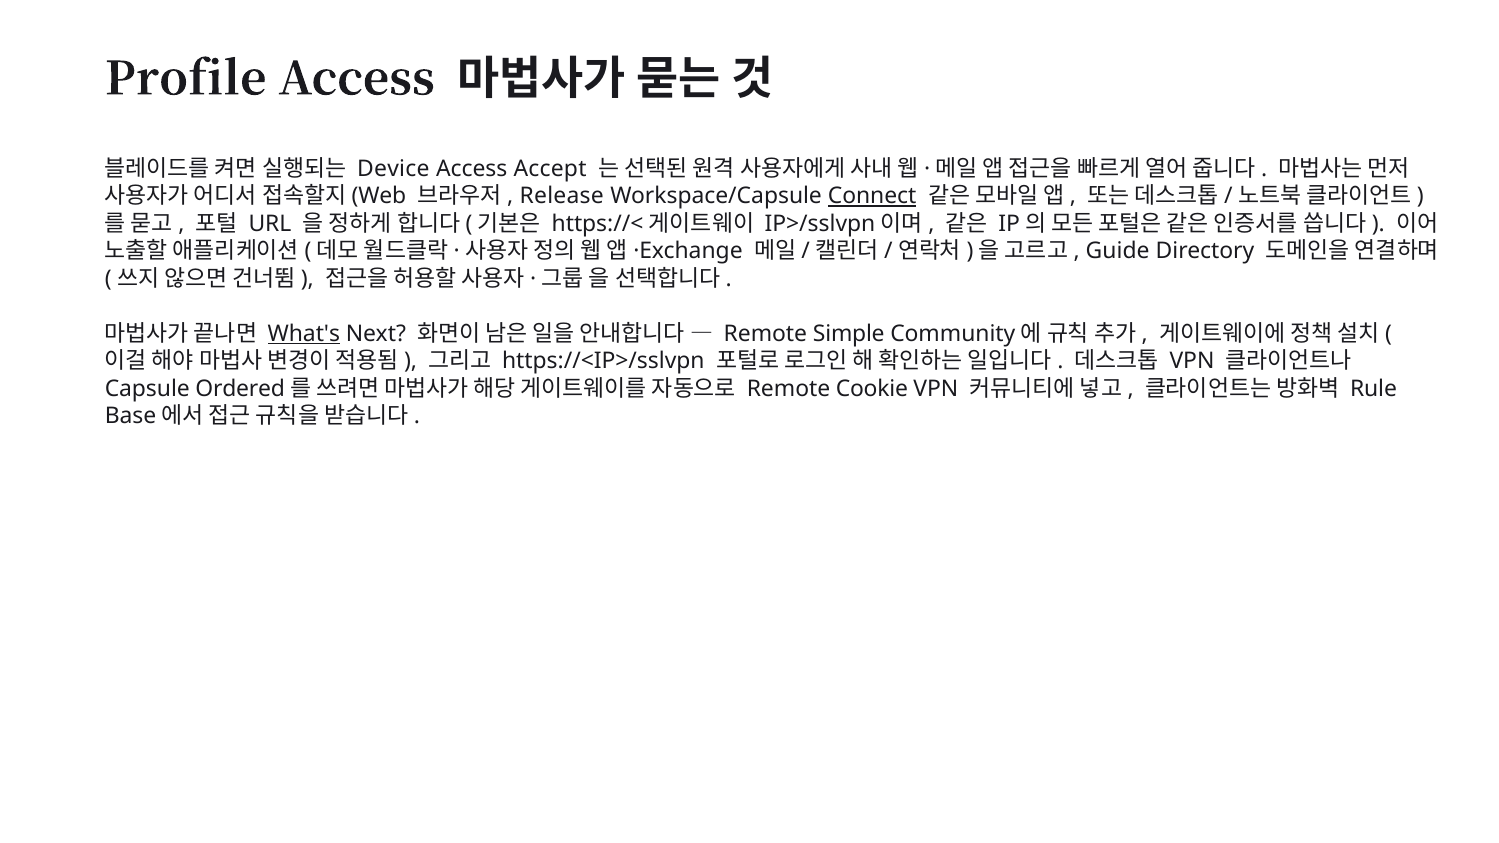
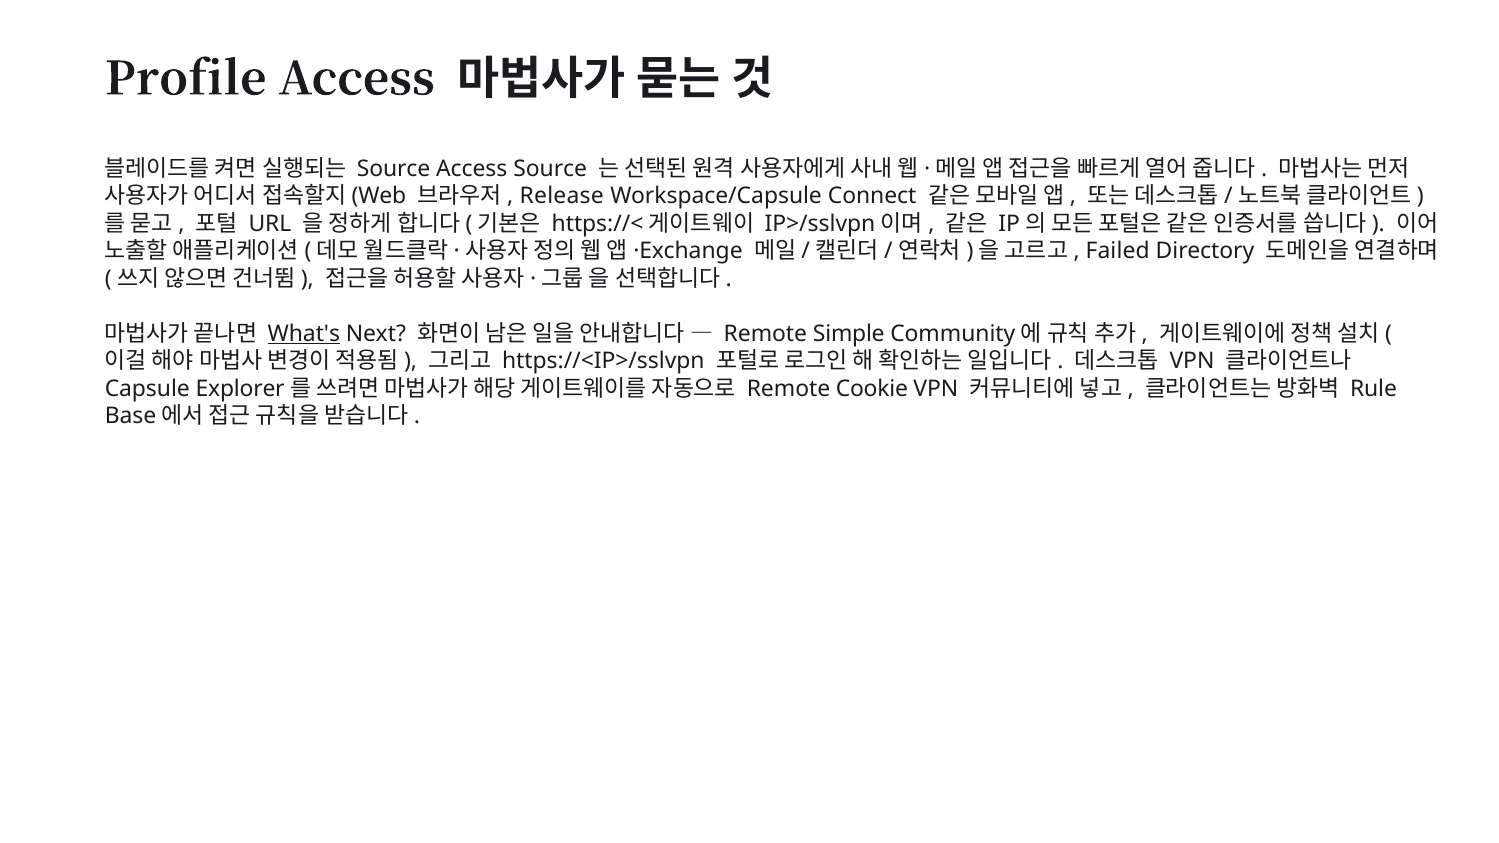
Device at (393, 169): Device -> Source
Access Accept: Accept -> Source
Connect underline: present -> none
Guide: Guide -> Failed
Ordered: Ordered -> Explorer
